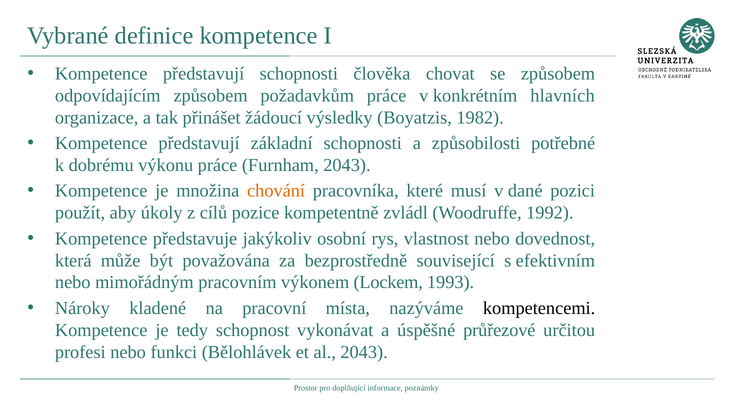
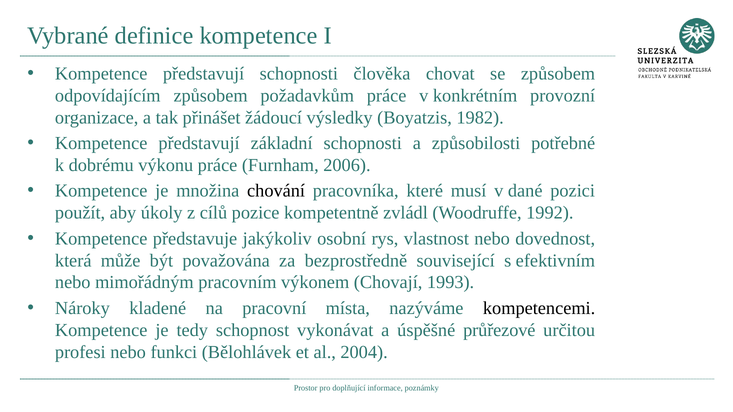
hlavních: hlavních -> provozní
Furnham 2043: 2043 -> 2006
chování colour: orange -> black
Lockem: Lockem -> Chovají
al 2043: 2043 -> 2004
